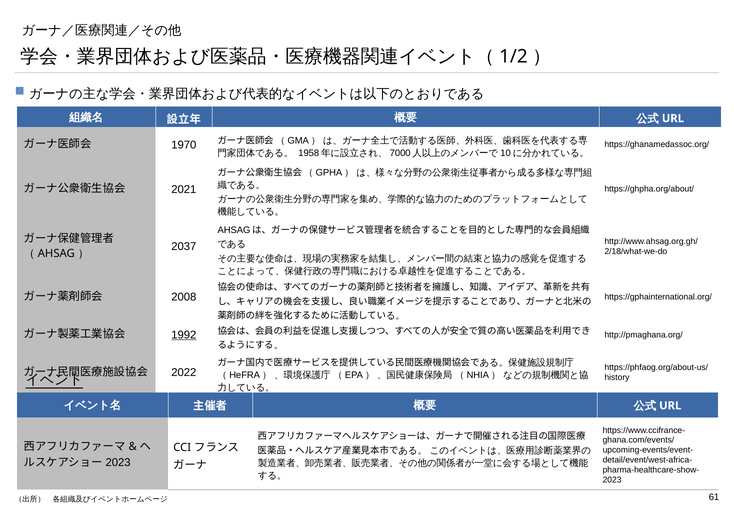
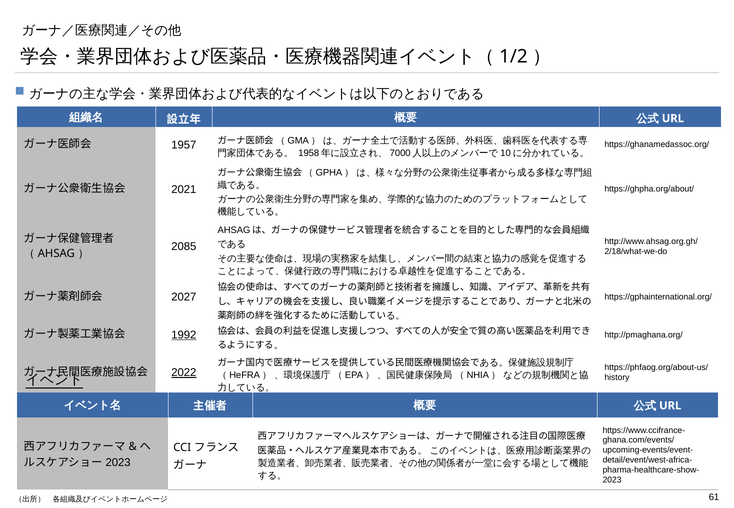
1970: 1970 -> 1957
2037: 2037 -> 2085
2008: 2008 -> 2027
2022 underline: none -> present
